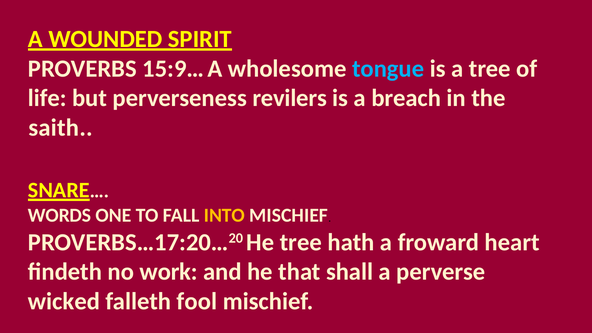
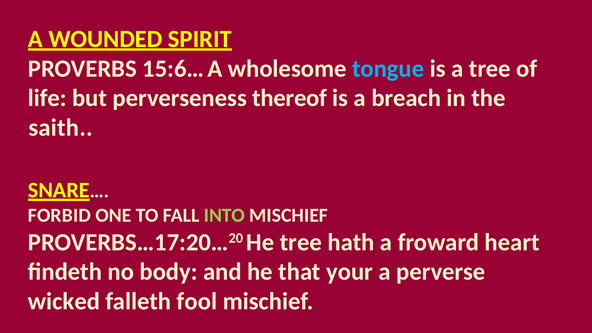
15:9…: 15:9… -> 15:6…
revilers: revilers -> thereof
WORDS: WORDS -> FORBID
INTO colour: yellow -> light green
work: work -> body
shall: shall -> your
